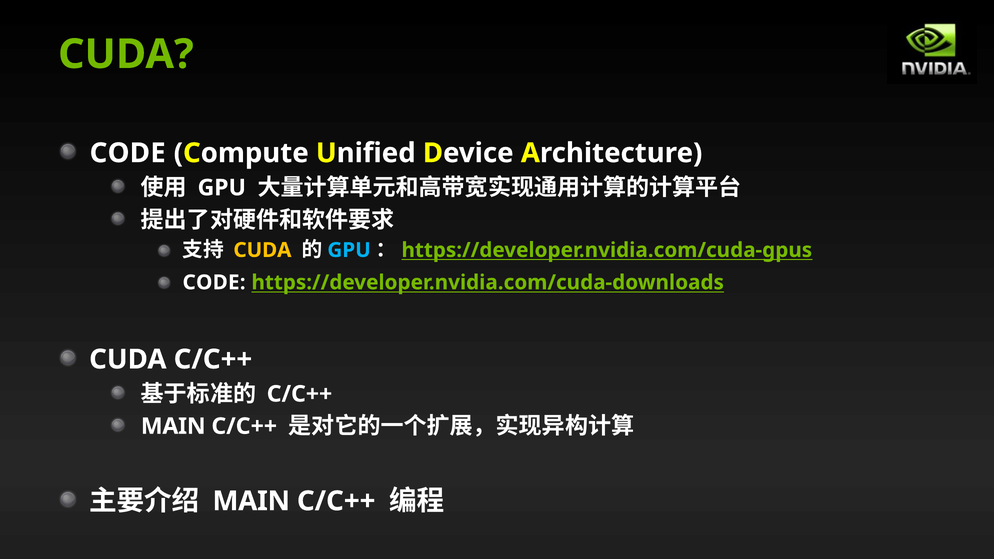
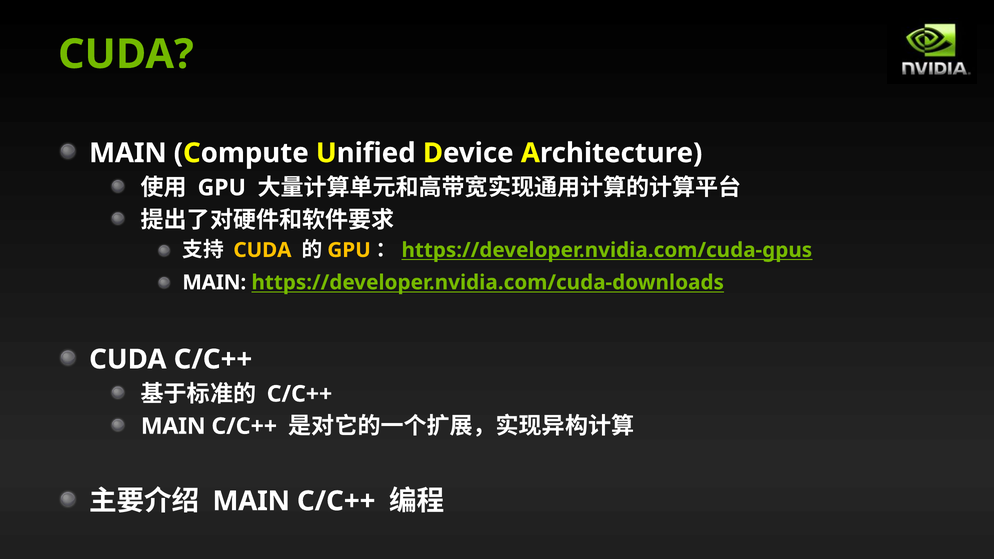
CODE at (128, 153): CODE -> MAIN
GPU at (349, 250) colour: light blue -> yellow
CODE at (214, 282): CODE -> MAIN
